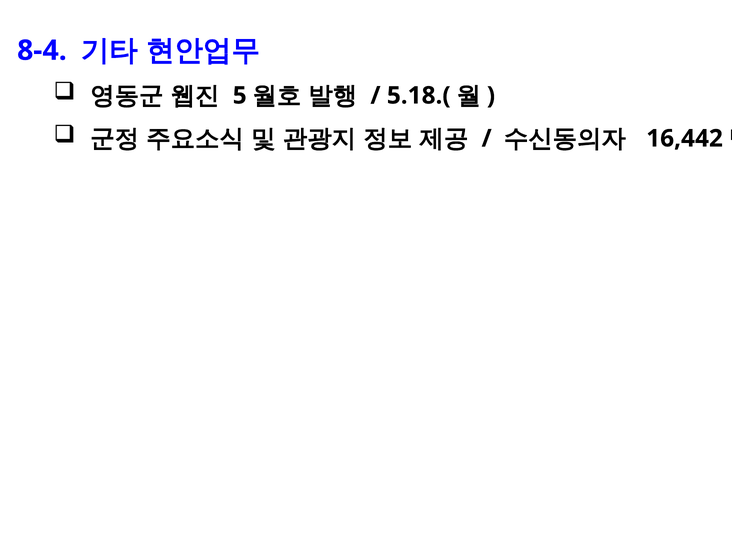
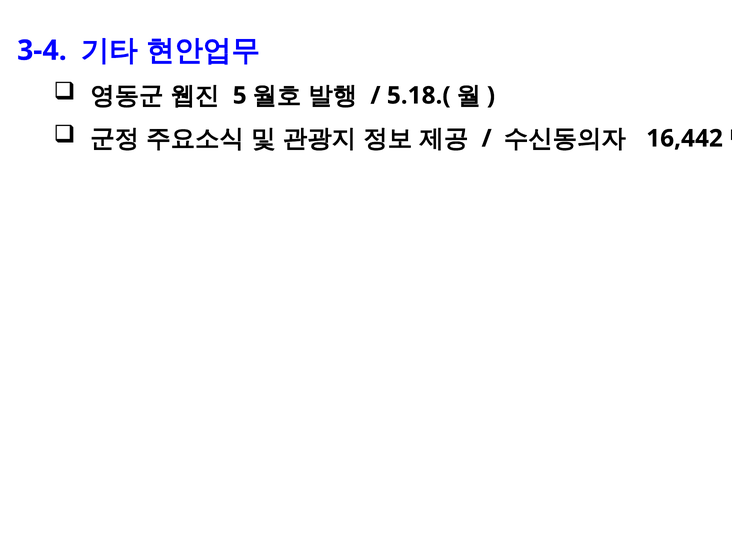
8-4: 8-4 -> 3-4
